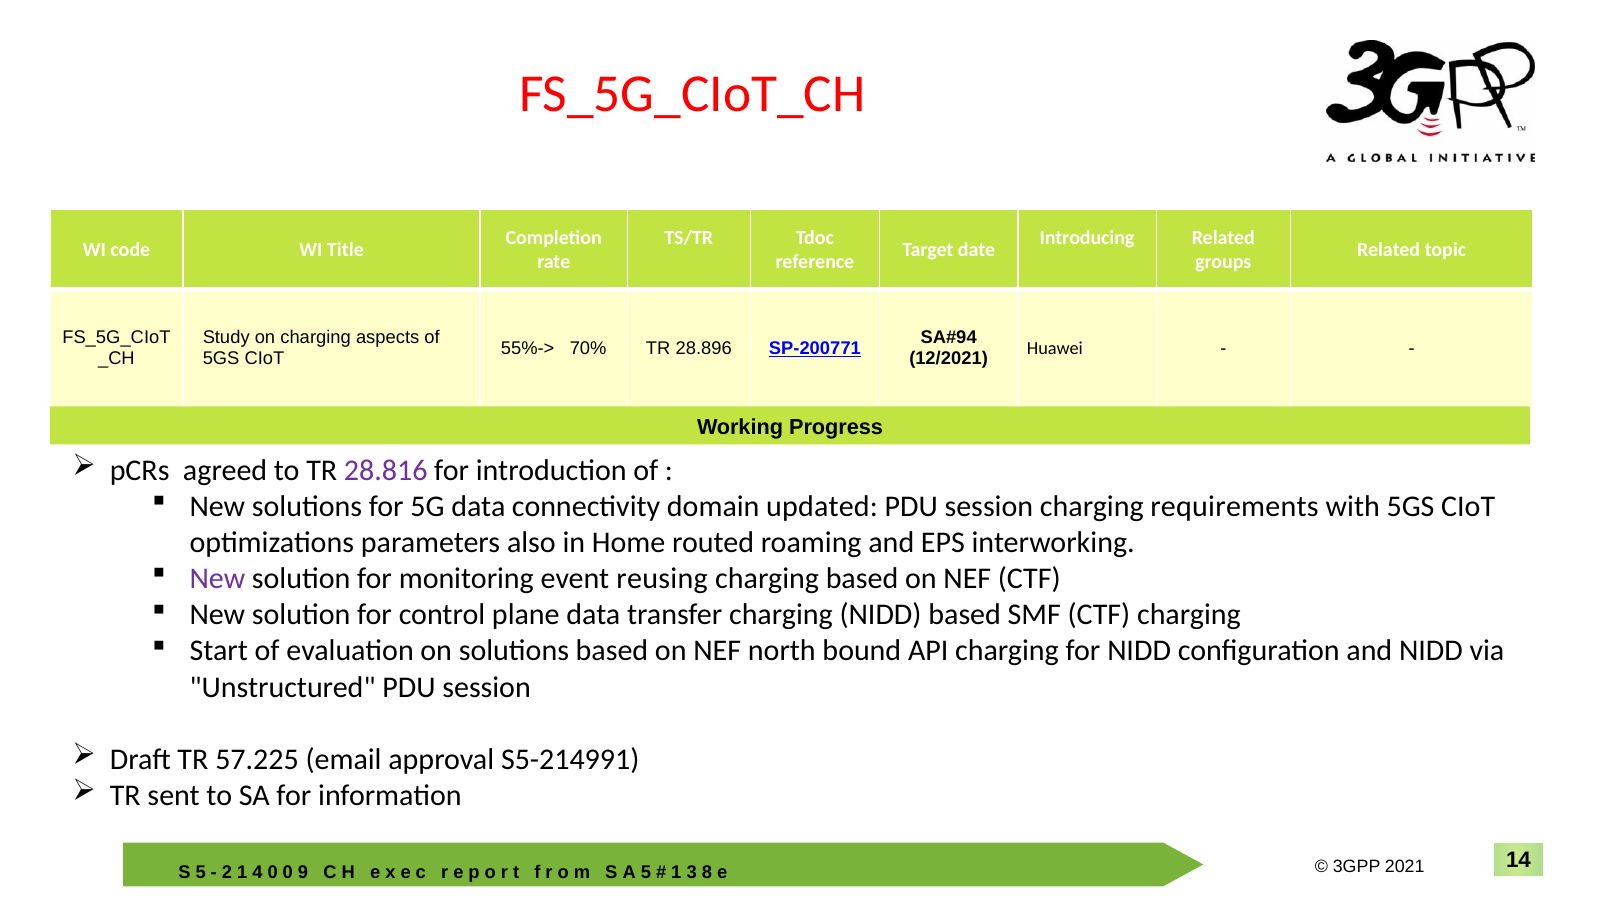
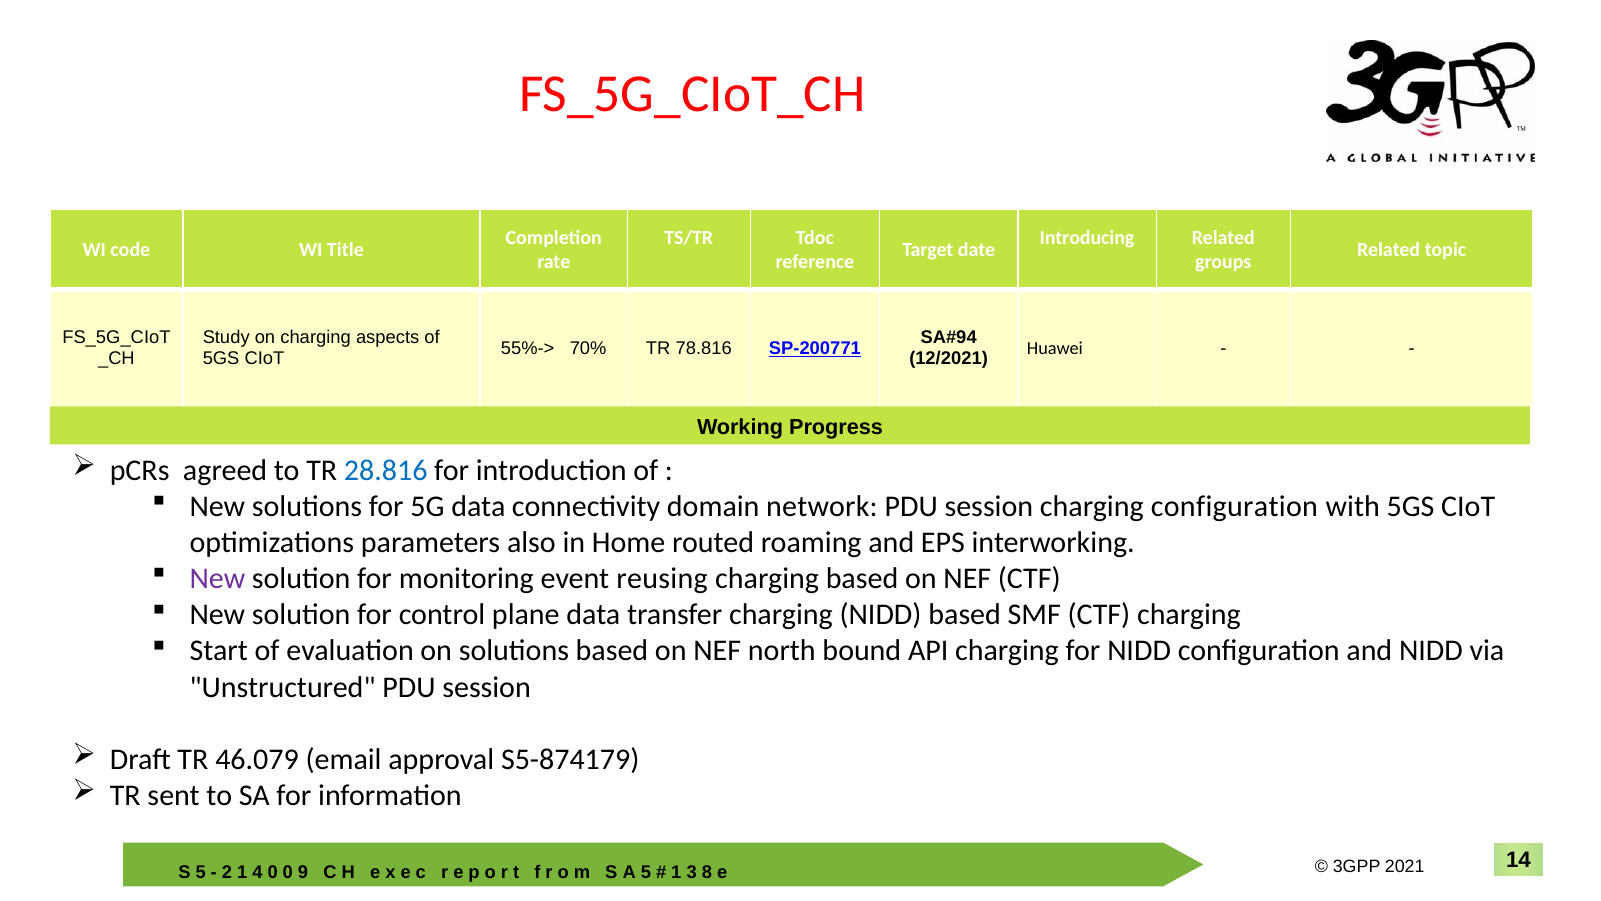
28.896: 28.896 -> 78.816
28.816 colour: purple -> blue
updated: updated -> network
charging requirements: requirements -> configuration
57.225: 57.225 -> 46.079
S5-214991: S5-214991 -> S5-874179
